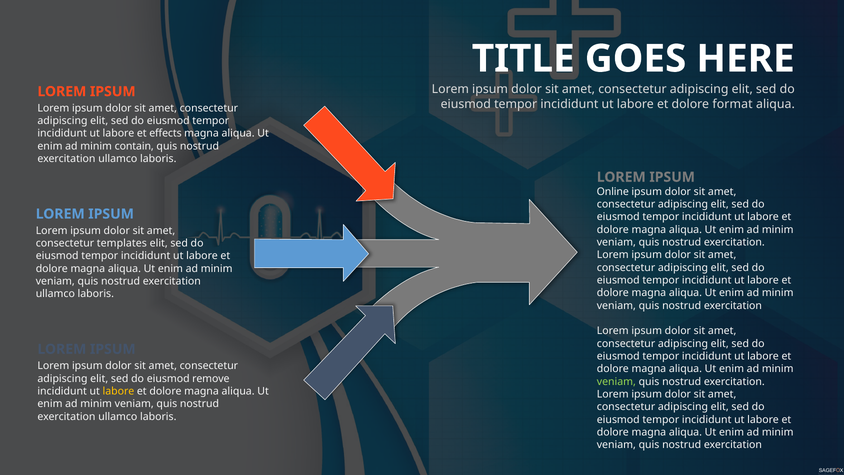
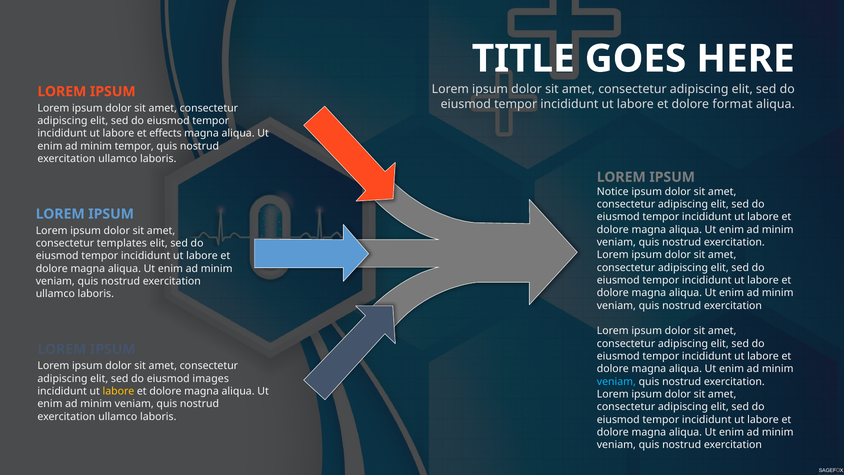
minim contain: contain -> tempor
Online: Online -> Notice
remove: remove -> images
veniam at (616, 381) colour: light green -> light blue
